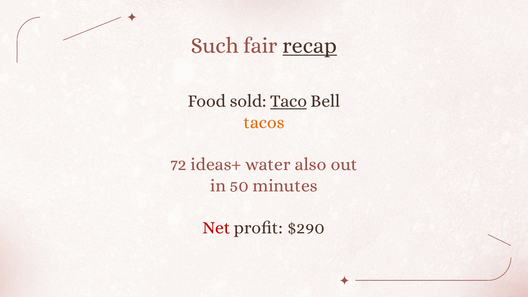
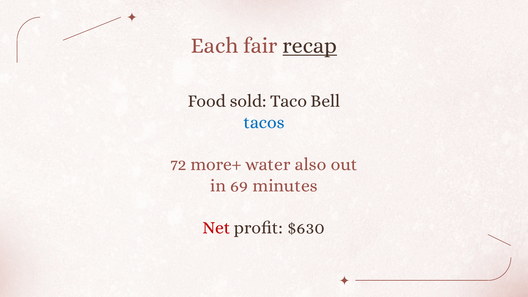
Such: Such -> Each
Taco underline: present -> none
tacos colour: orange -> blue
ideas+: ideas+ -> more+
50: 50 -> 69
$290: $290 -> $630
